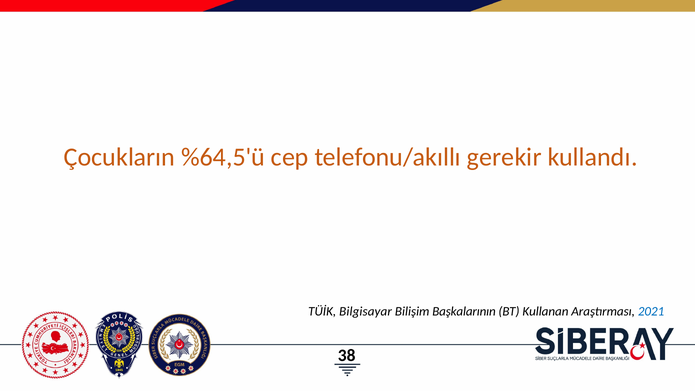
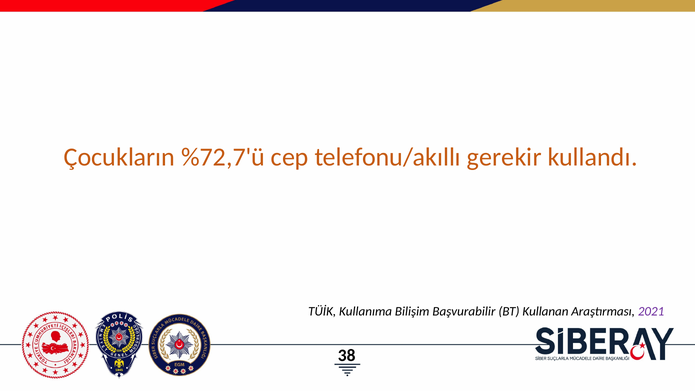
%64,5'ü: %64,5'ü -> %72,7'ü
Bilgisayar: Bilgisayar -> Kullanıma
Başkalarının: Başkalarının -> Başvurabilir
2021 colour: blue -> purple
